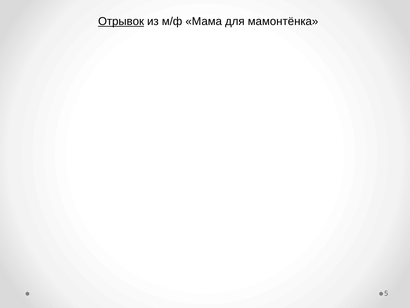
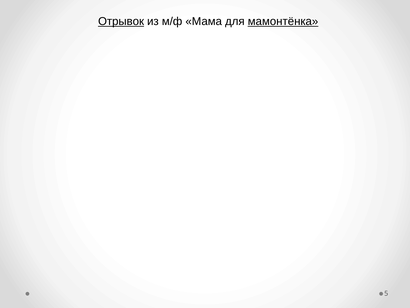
мамонтёнка underline: none -> present
